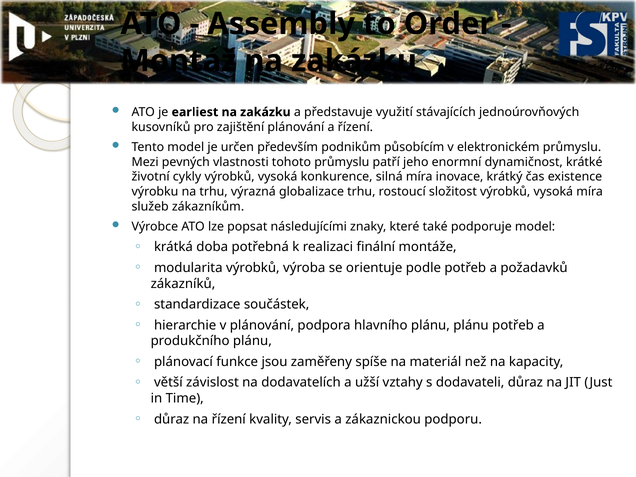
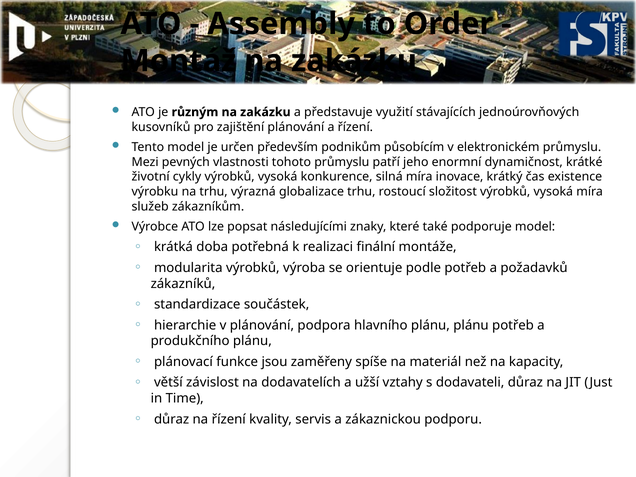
earliest: earliest -> různým
